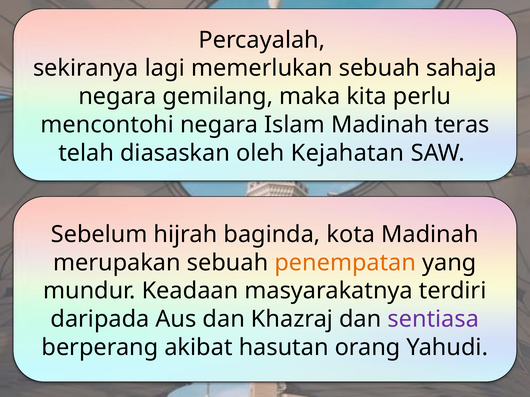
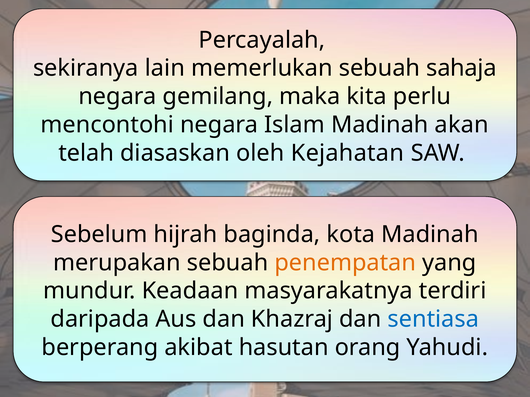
lagi: lagi -> lain
teras: teras -> akan
sentiasa colour: purple -> blue
